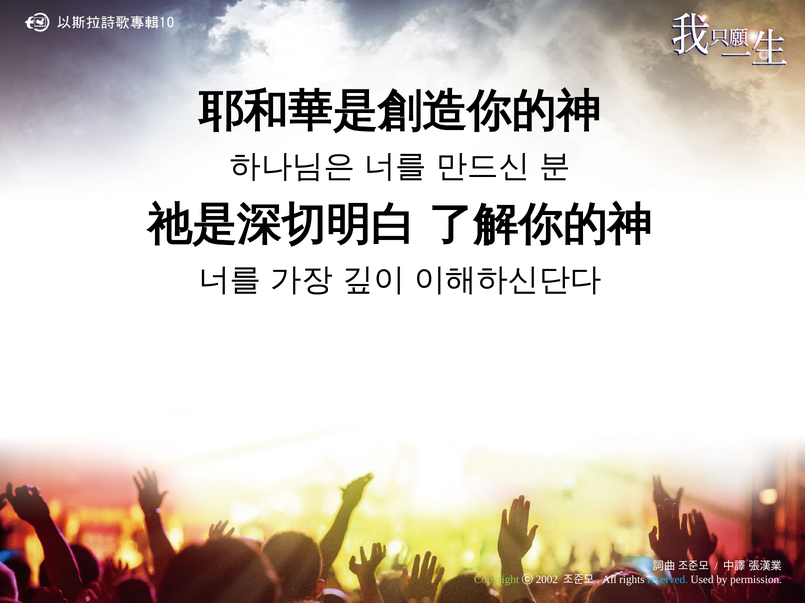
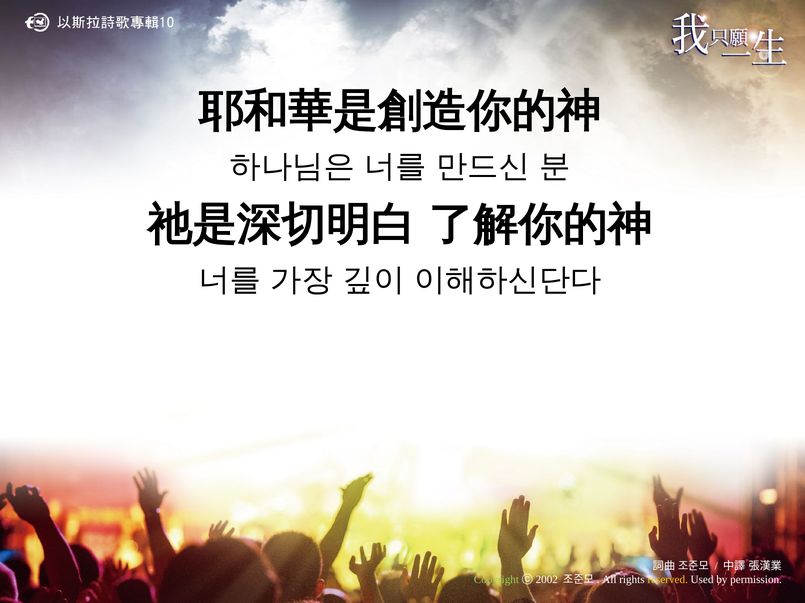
reserved colour: light blue -> yellow
